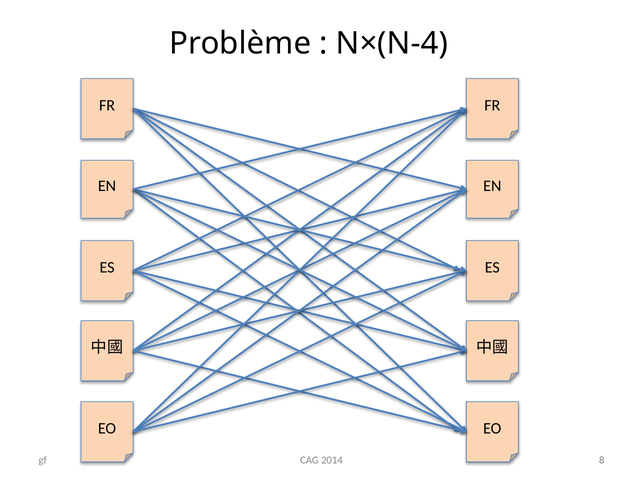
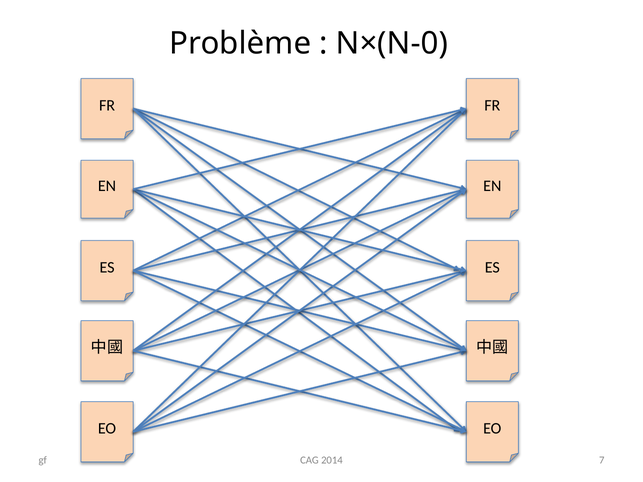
N×(N-4: N×(N-4 -> N×(N-0
8: 8 -> 7
